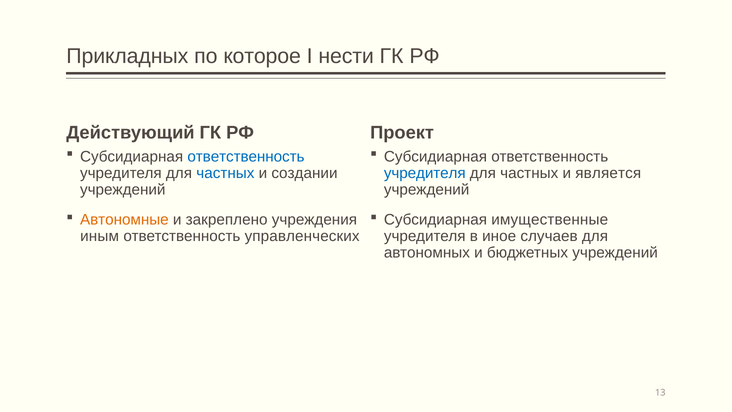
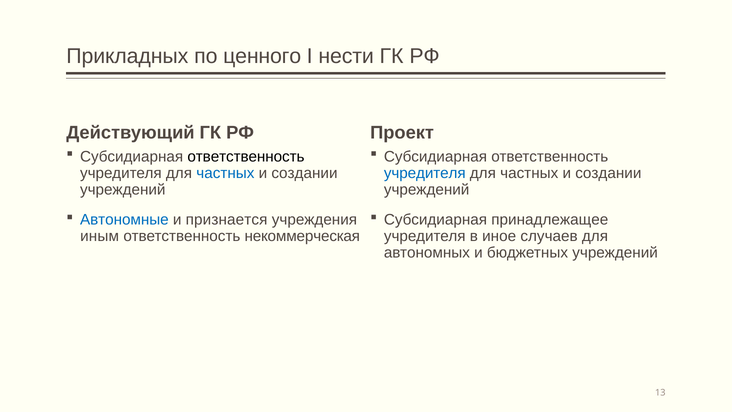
которое: которое -> ценного
ответственность at (246, 156) colour: blue -> black
является at (608, 173): является -> создании
Автономные colour: orange -> blue
закреплено: закреплено -> признается
имущественные: имущественные -> принадлежащее
управленческих: управленческих -> некоммерческая
